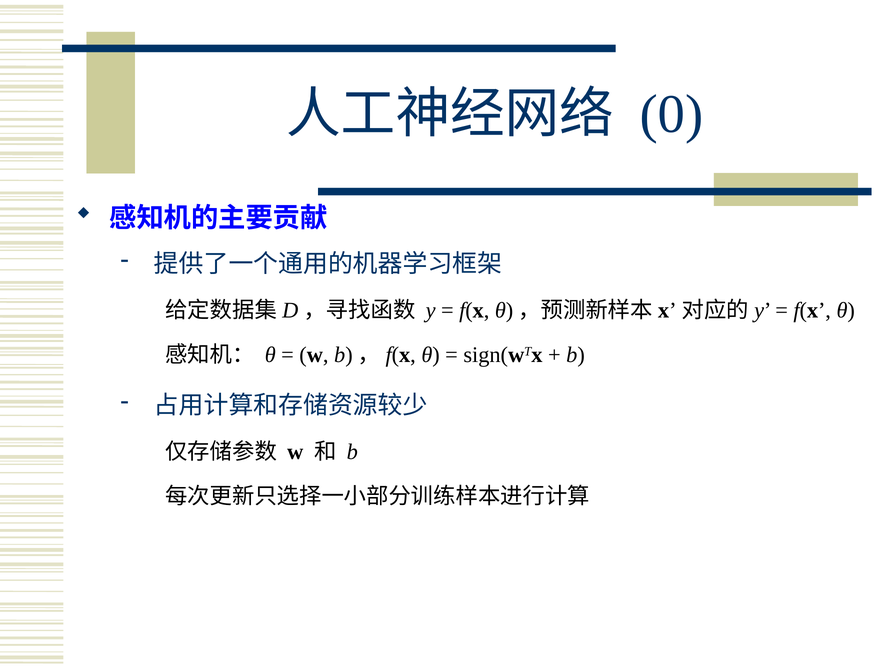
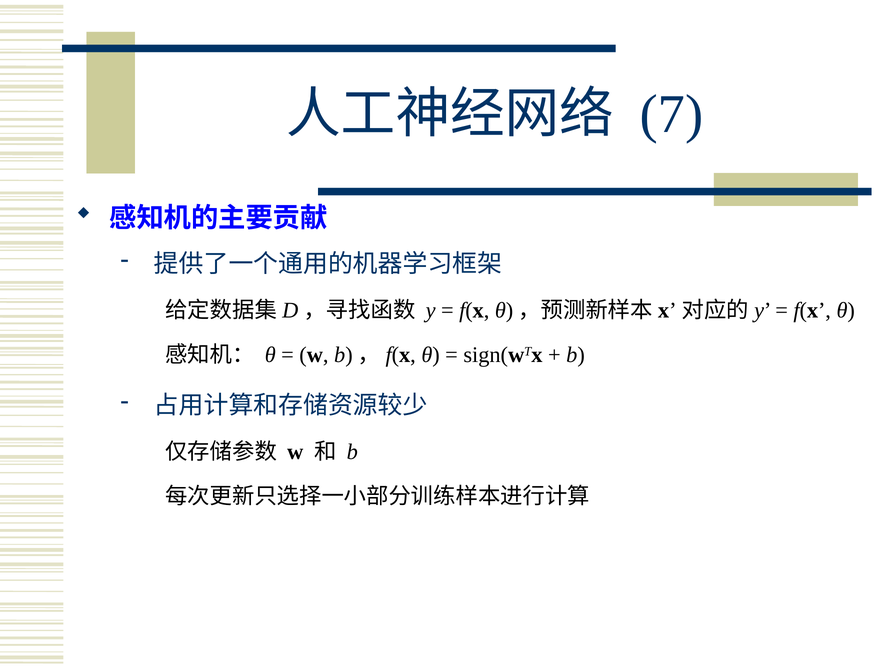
0: 0 -> 7
